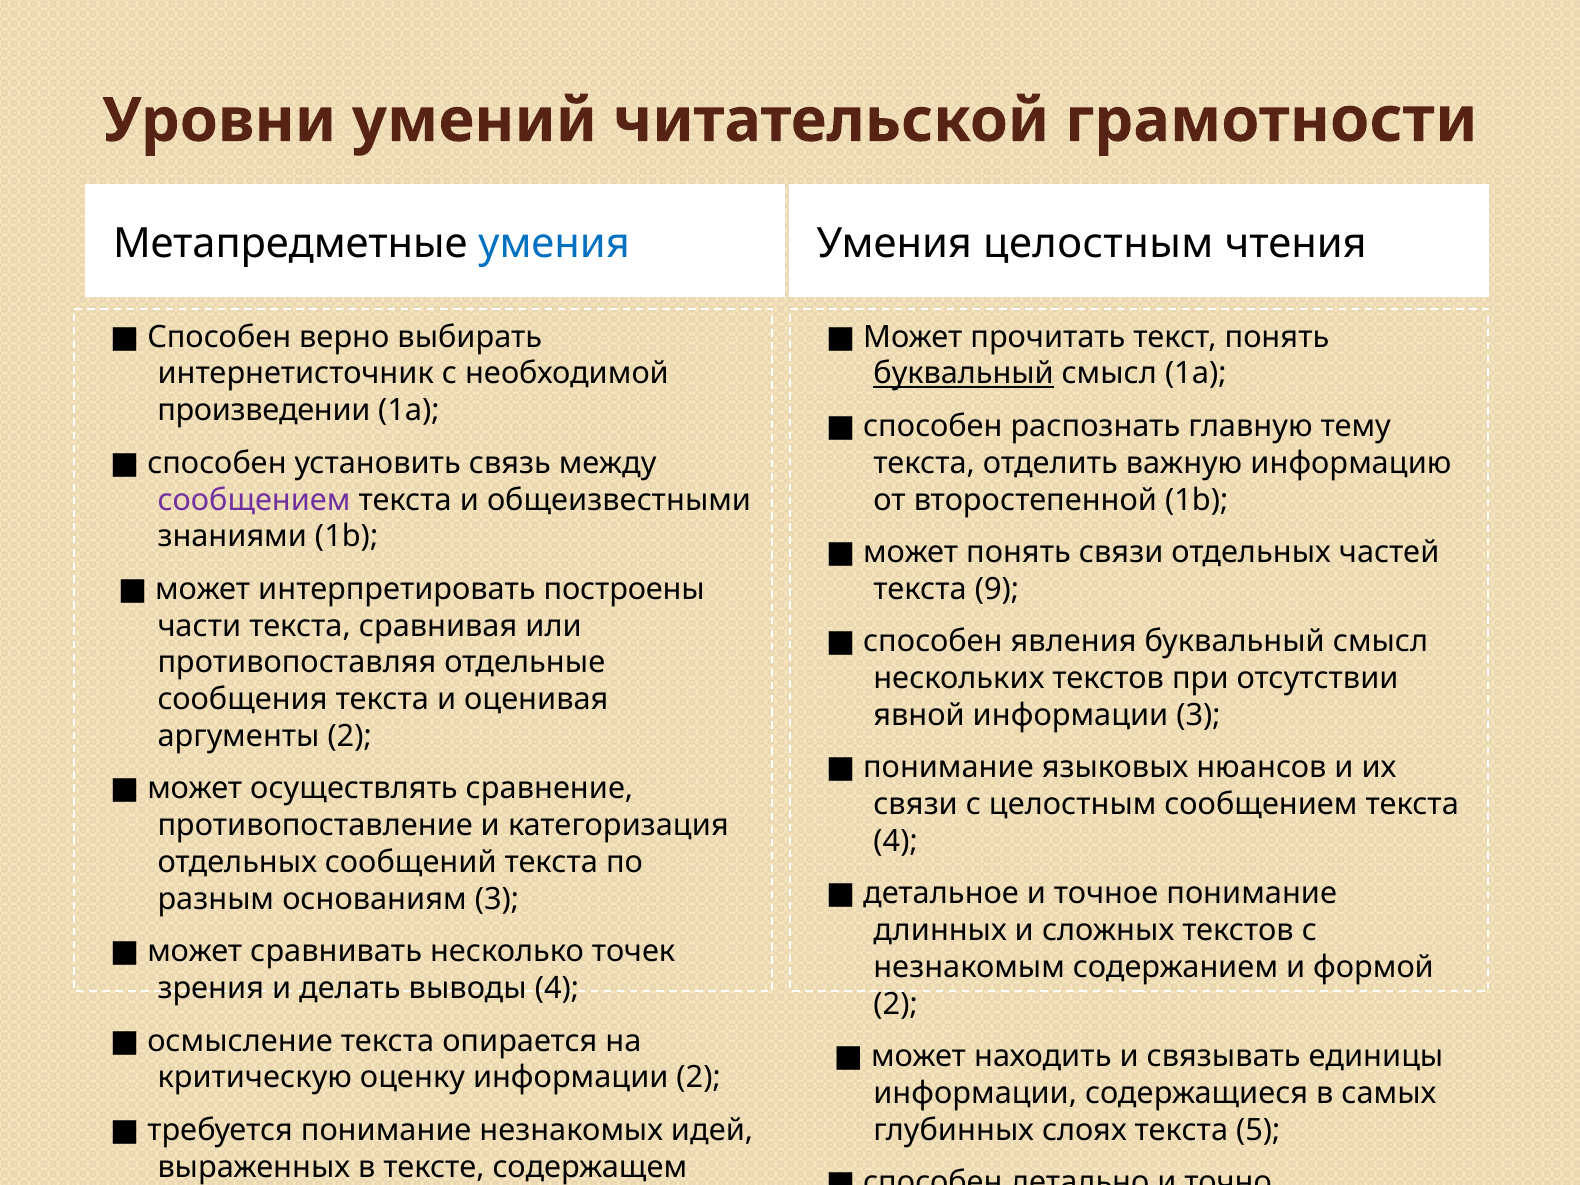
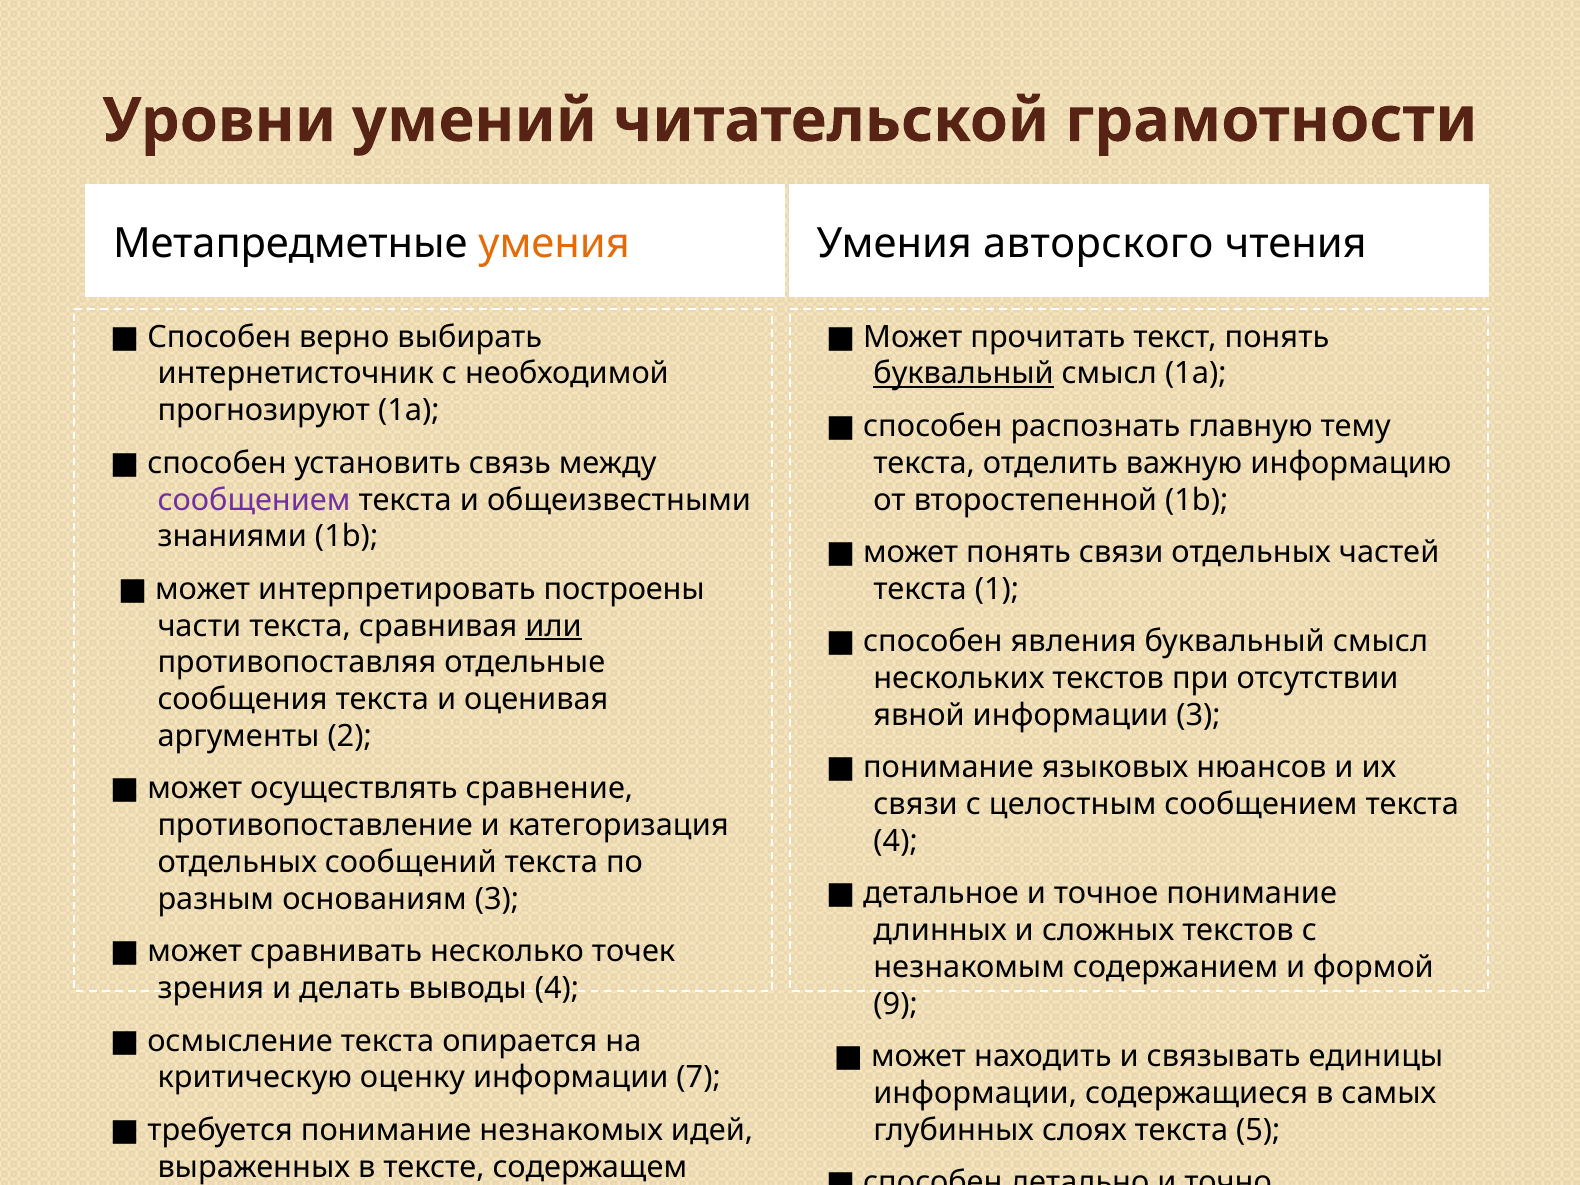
умения at (554, 243) colour: blue -> orange
Умения целостным: целостным -> авторского
произведении: произведении -> прогнозируют
9: 9 -> 1
или underline: none -> present
2 at (896, 1004): 2 -> 9
информации 2: 2 -> 7
